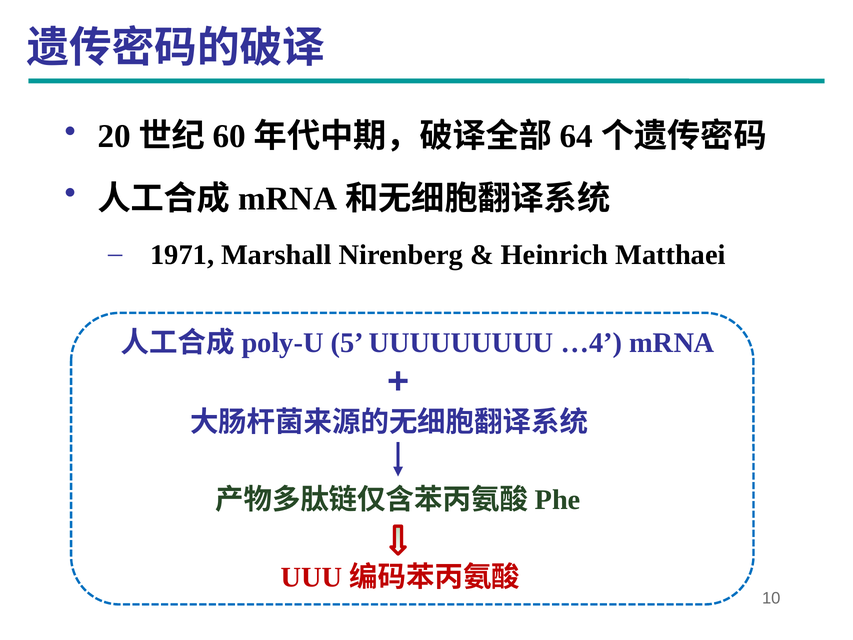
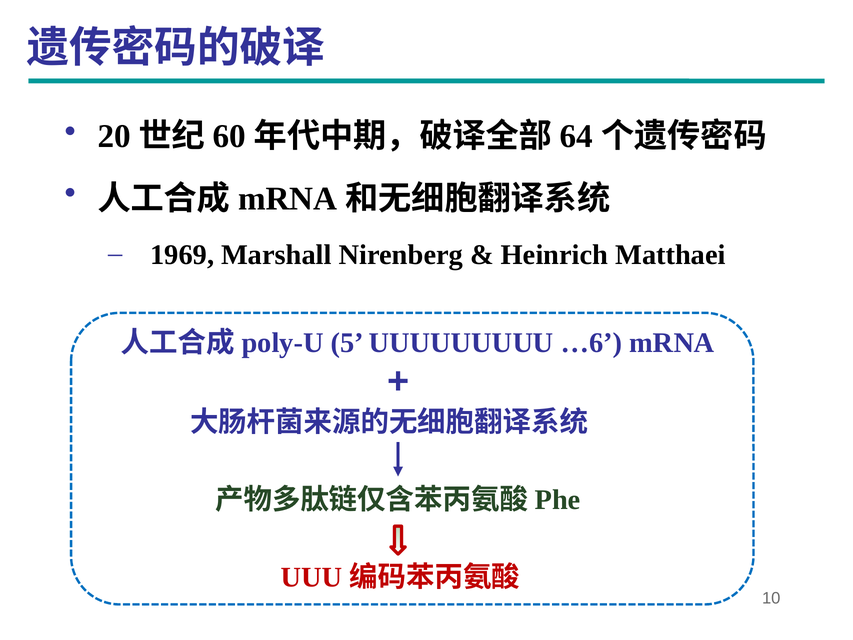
1971: 1971 -> 1969
…4: …4 -> …6
